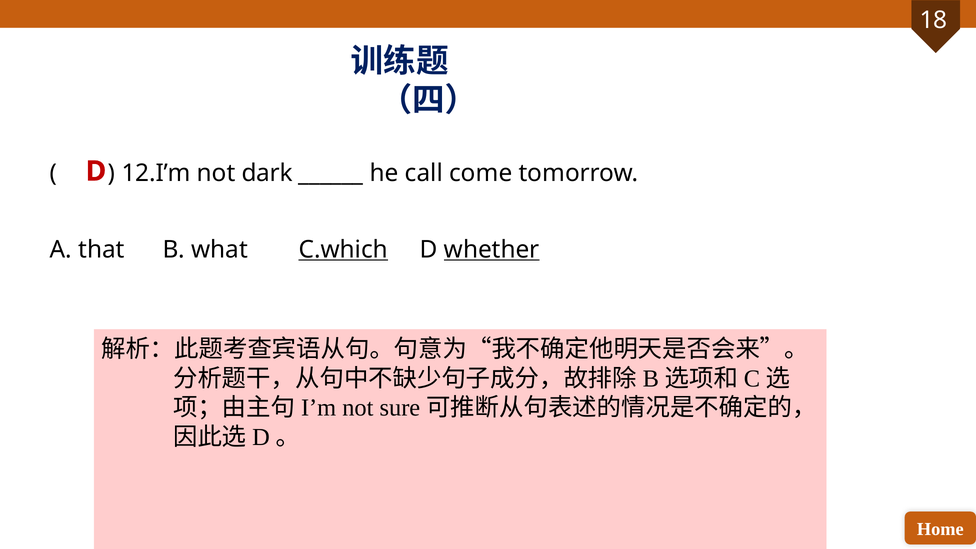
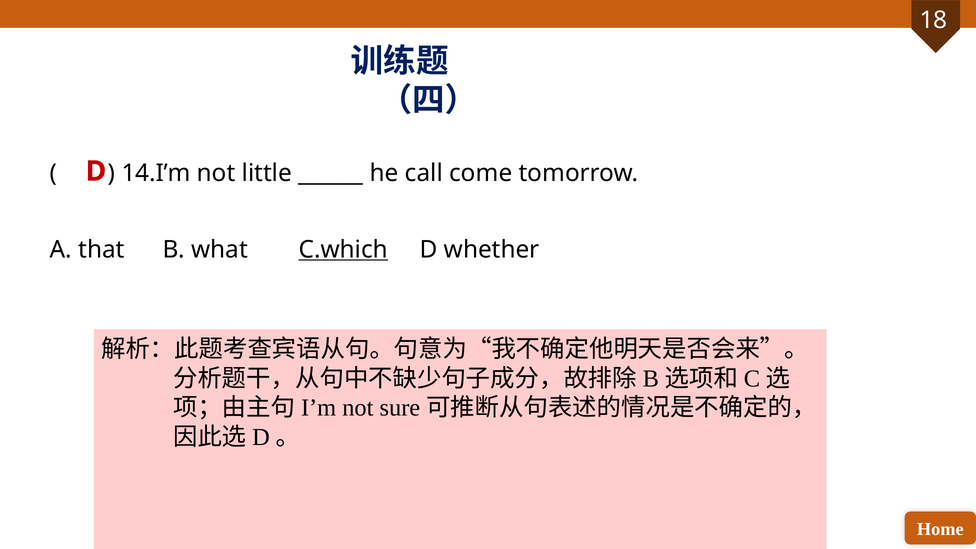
12.I’m: 12.I’m -> 14.I’m
dark: dark -> little
whether underline: present -> none
